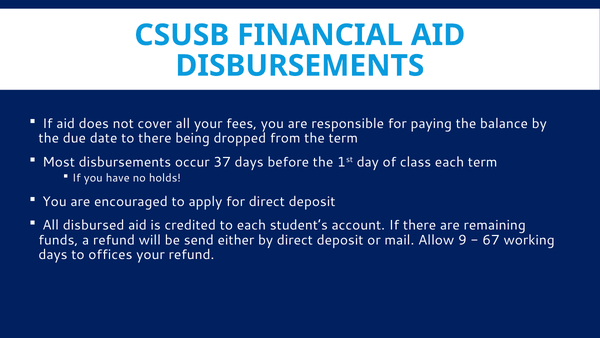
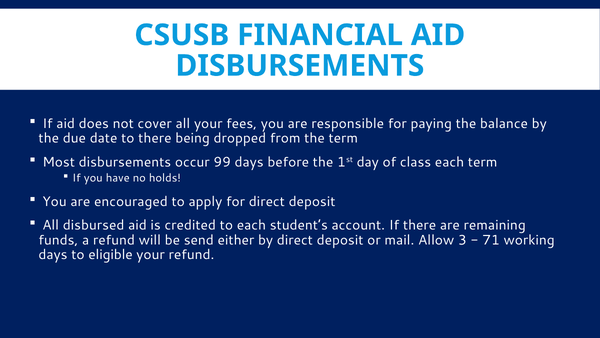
37: 37 -> 99
9: 9 -> 3
67: 67 -> 71
offices: offices -> eligible
